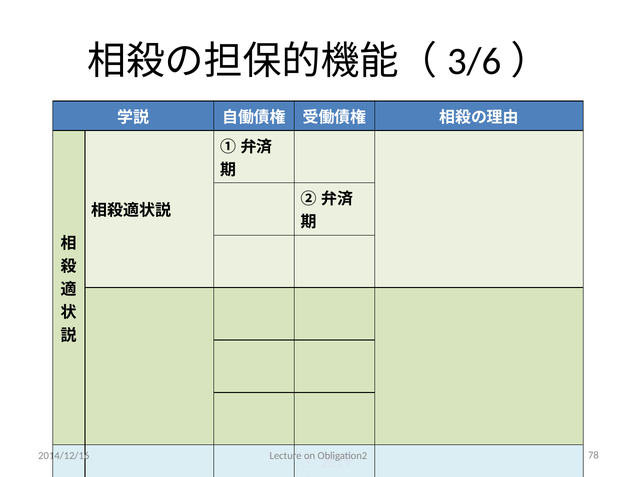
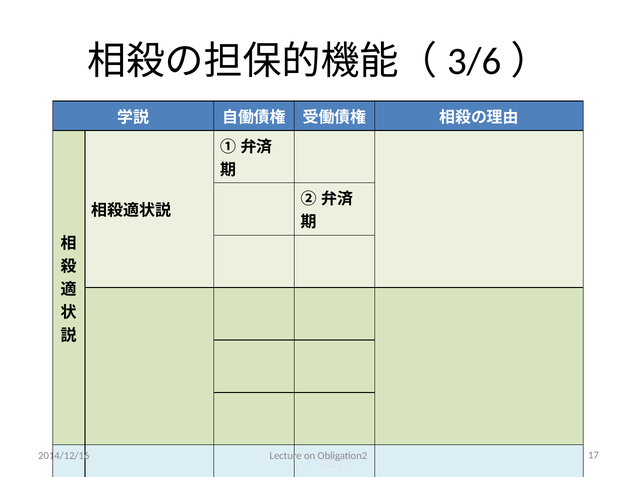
78: 78 -> 17
